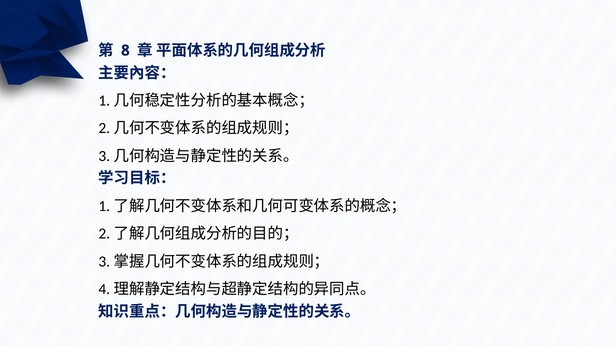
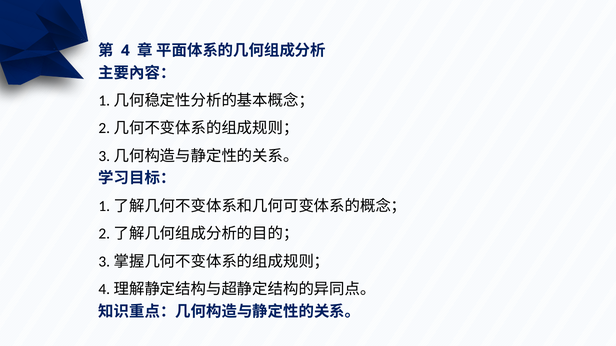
8: 8 -> 4
